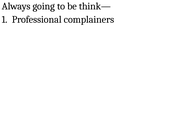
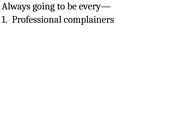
think—: think— -> every—
